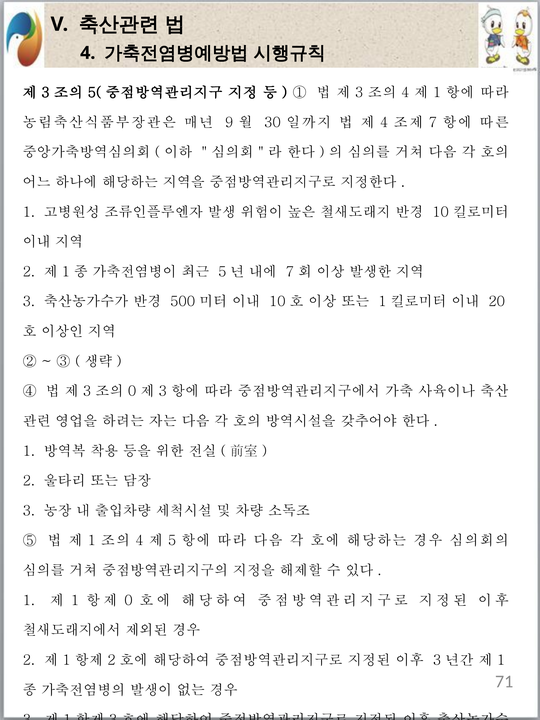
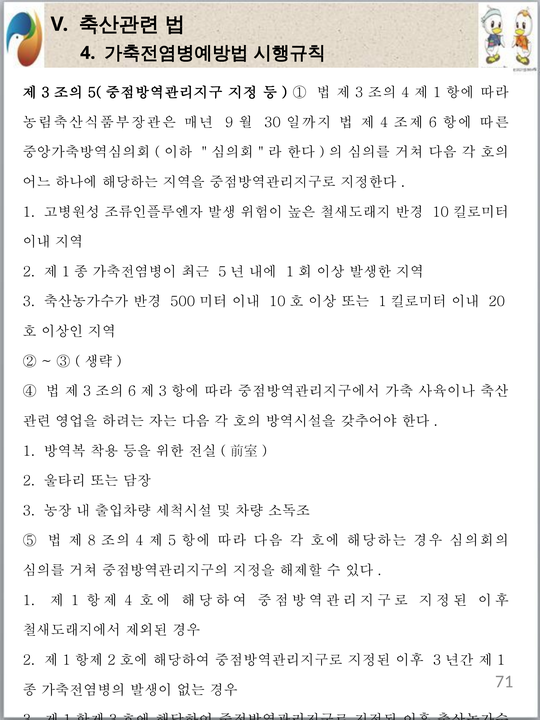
7 at (433, 122): 7 -> 6
7 at (290, 272): 7 -> 1
0 at (132, 391): 0 -> 6
1 at (92, 541): 1 -> 8
0 at (128, 600): 0 -> 4
